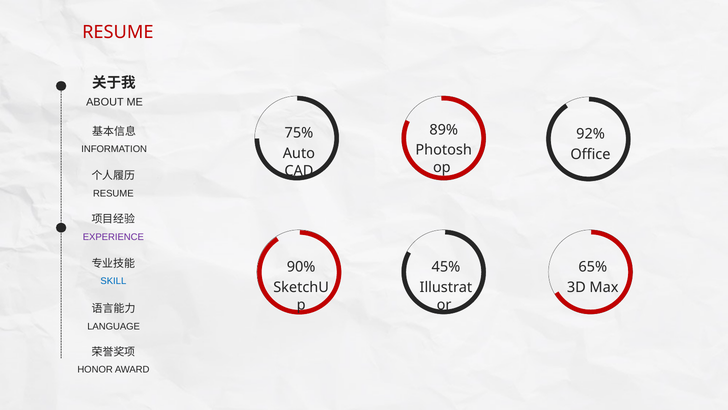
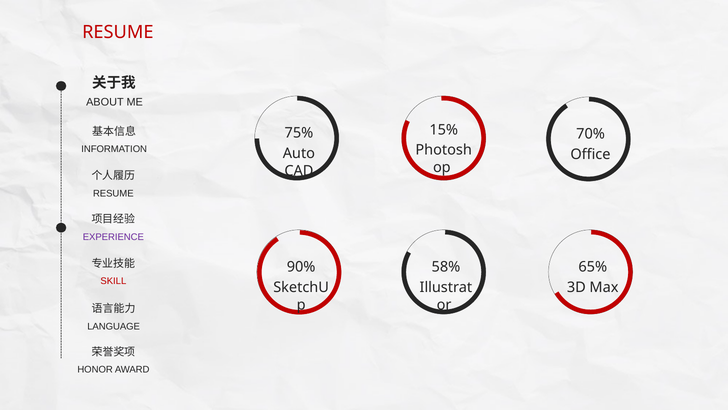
89%: 89% -> 15%
92%: 92% -> 70%
45%: 45% -> 58%
SKILL colour: blue -> red
